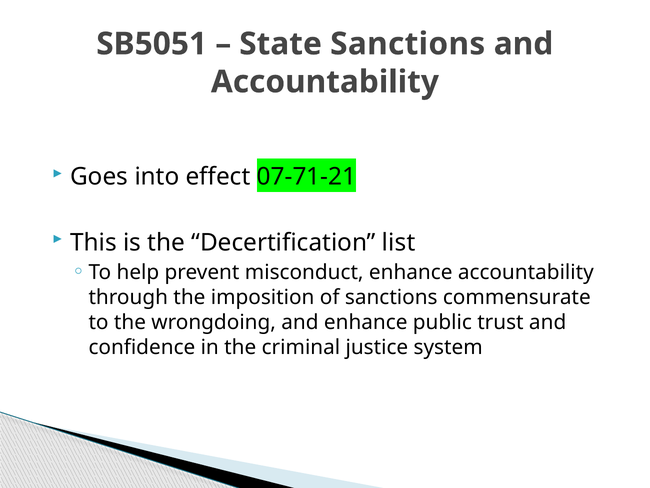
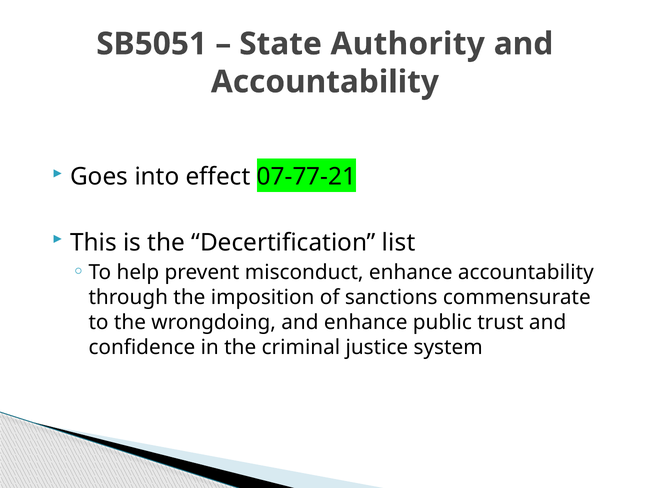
State Sanctions: Sanctions -> Authority
07-71-21: 07-71-21 -> 07-77-21
